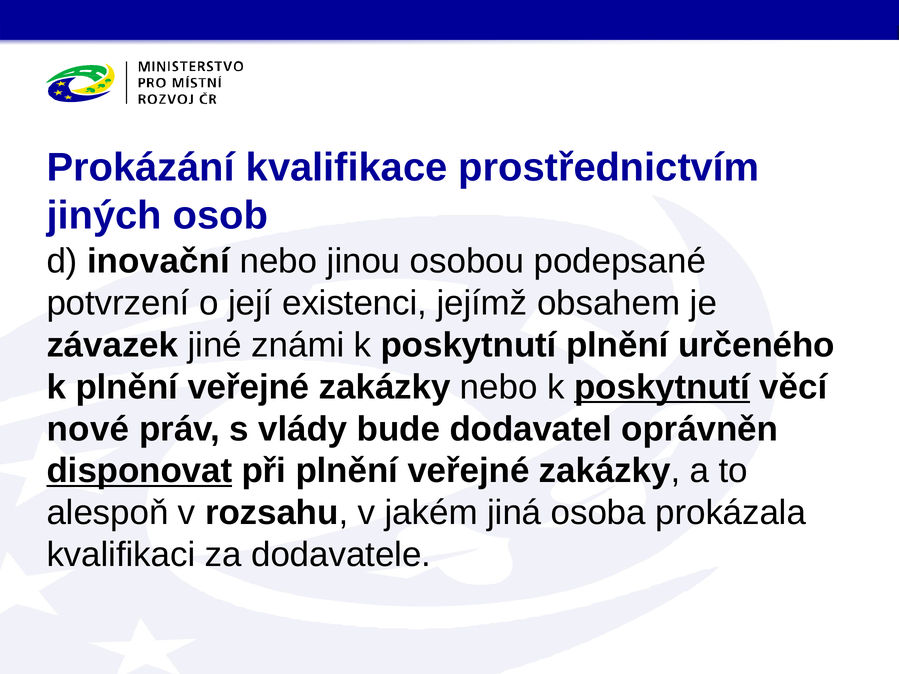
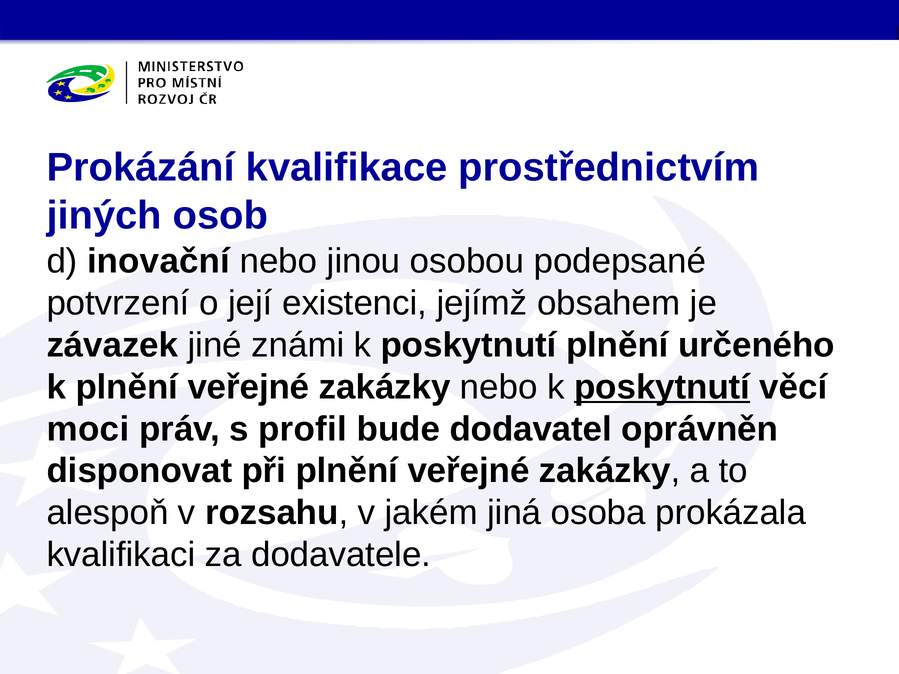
nové: nové -> moci
vlády: vlády -> profil
disponovat underline: present -> none
